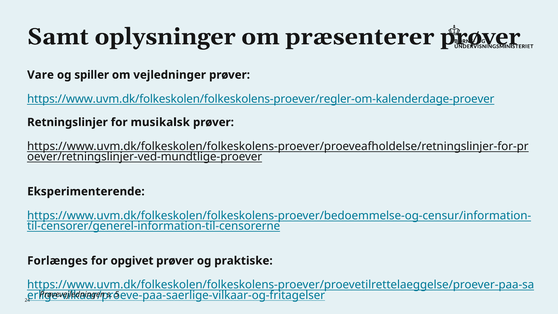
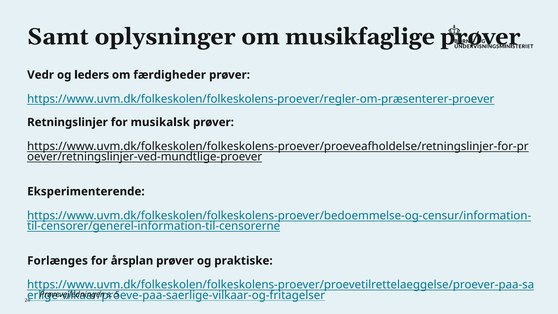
præsenterer: præsenterer -> musikfaglige
Vare: Vare -> Vedr
spiller: spiller -> leders
vejledninger: vejledninger -> færdigheder
https://www.uvm.dk/folkeskolen/folkeskolens-proever/regler-om-kalenderdage-proever: https://www.uvm.dk/folkeskolen/folkeskolens-proever/regler-om-kalenderdage-proever -> https://www.uvm.dk/folkeskolen/folkeskolens-proever/regler-om-præsenterer-proever
opgivet: opgivet -> årsplan
